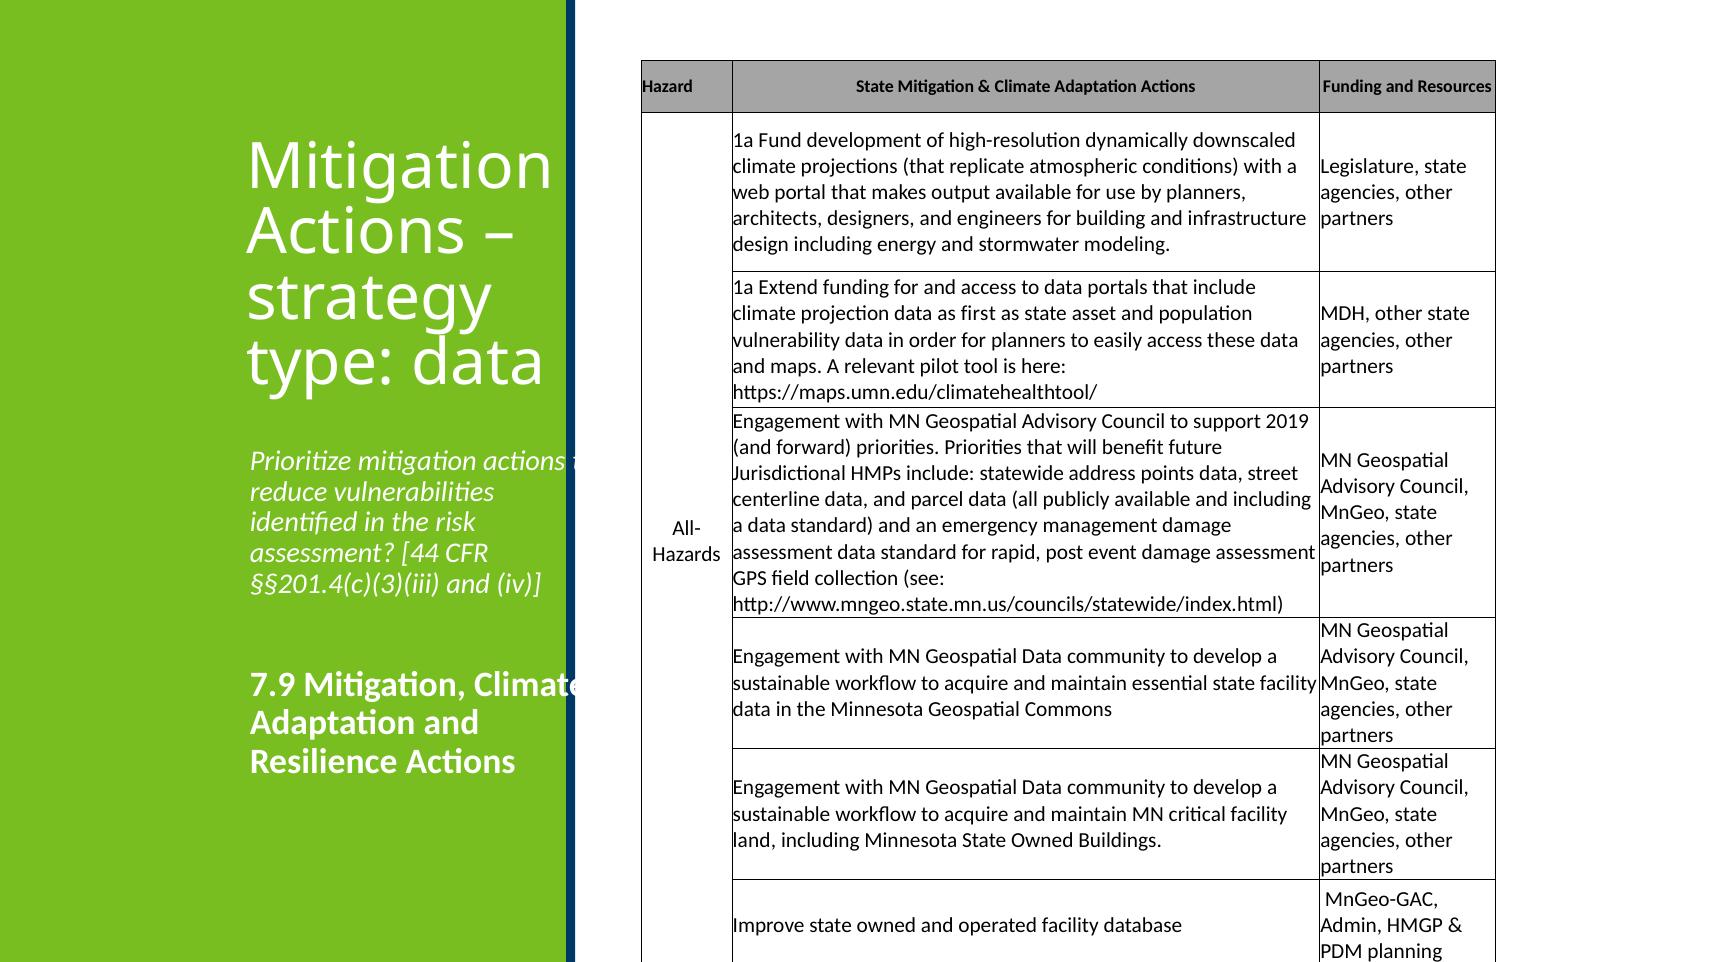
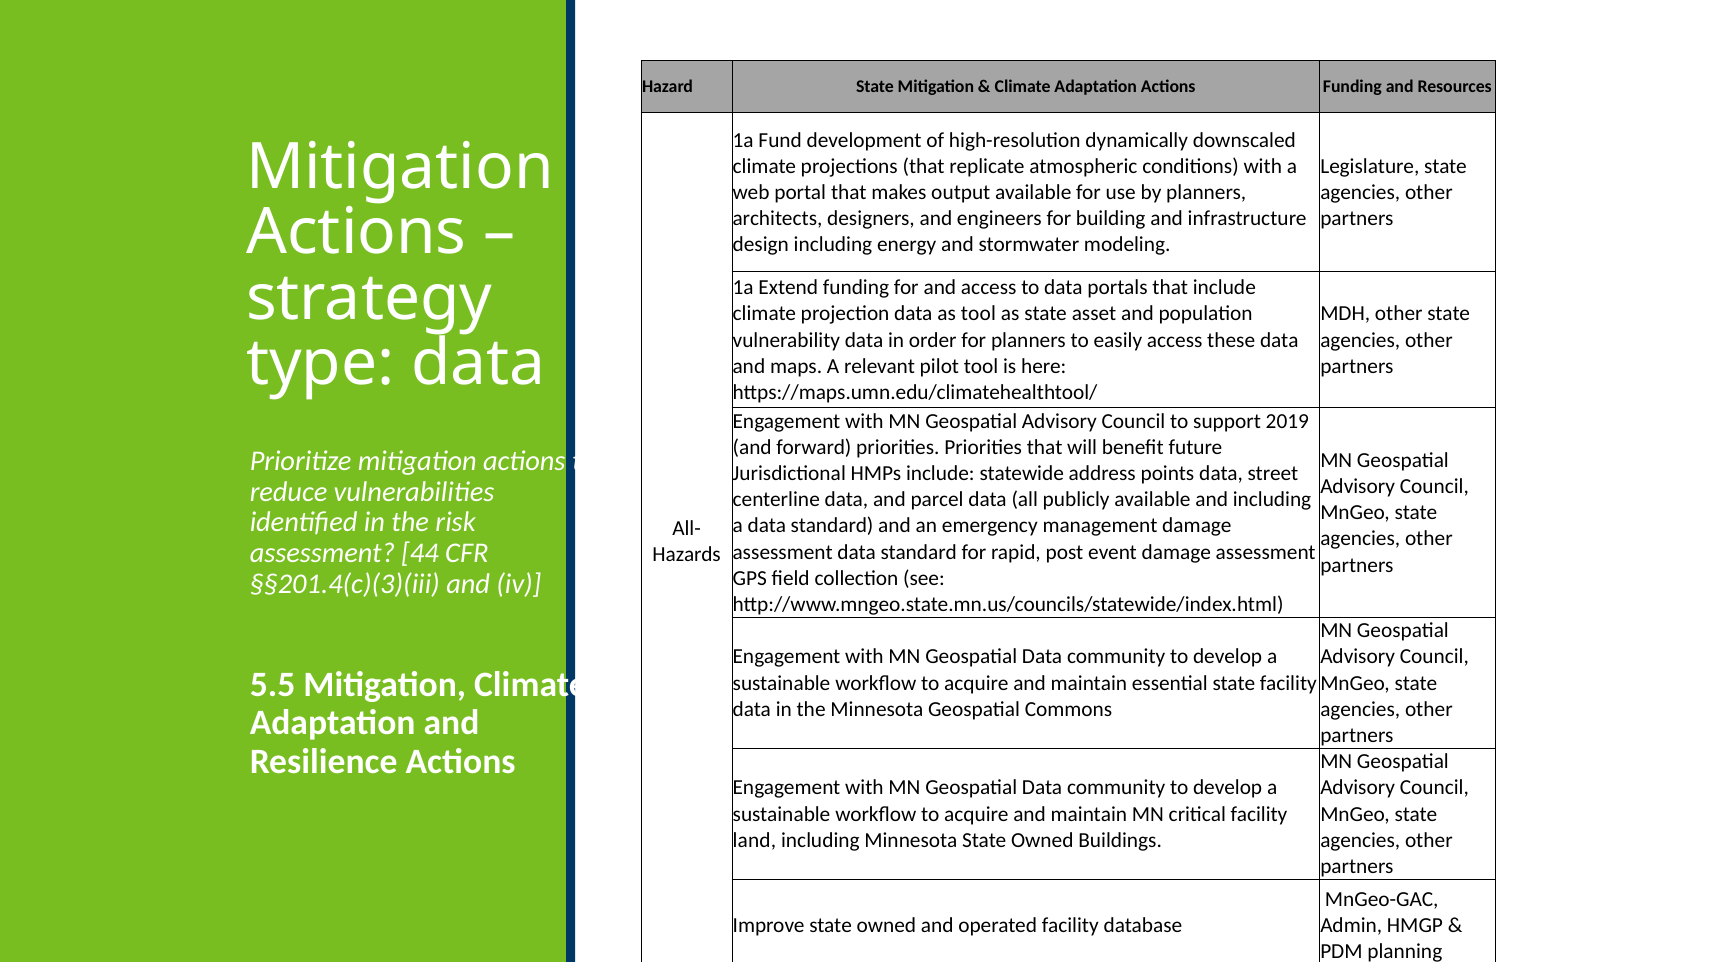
as first: first -> tool
7.9: 7.9 -> 5.5
